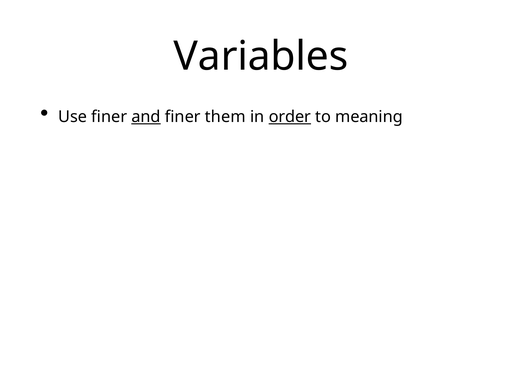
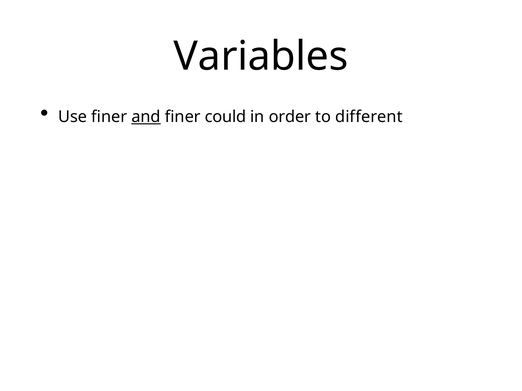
them: them -> could
order underline: present -> none
meaning: meaning -> different
